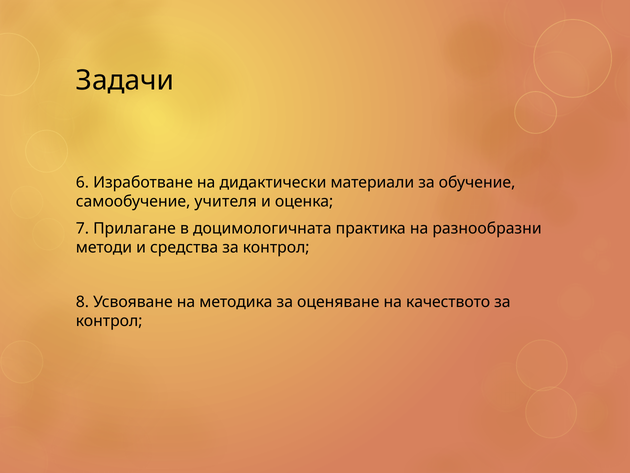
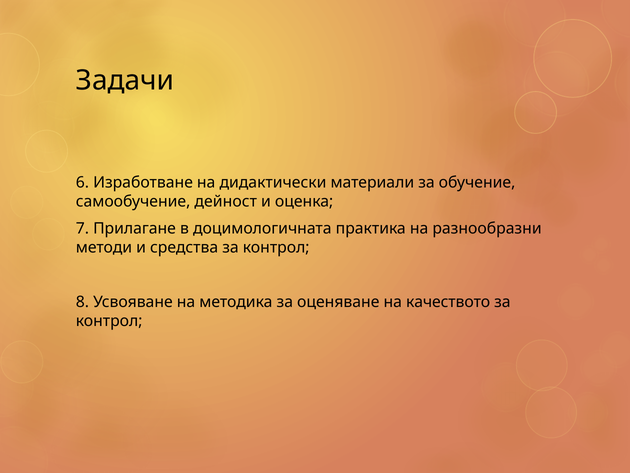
учителя: учителя -> дейност
